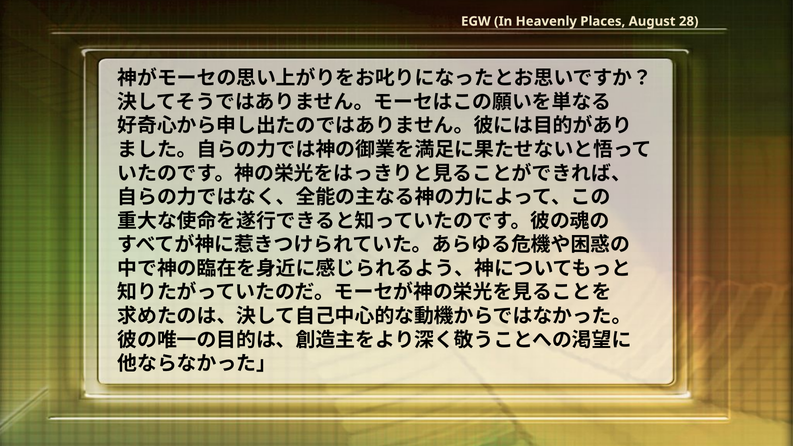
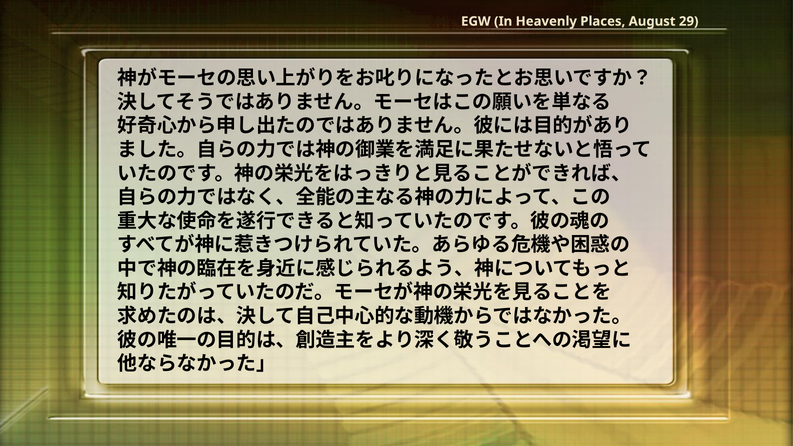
28: 28 -> 29
